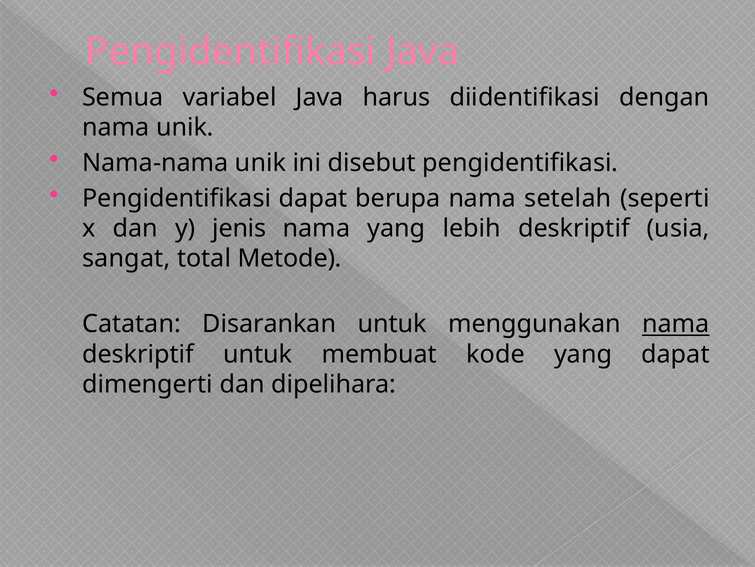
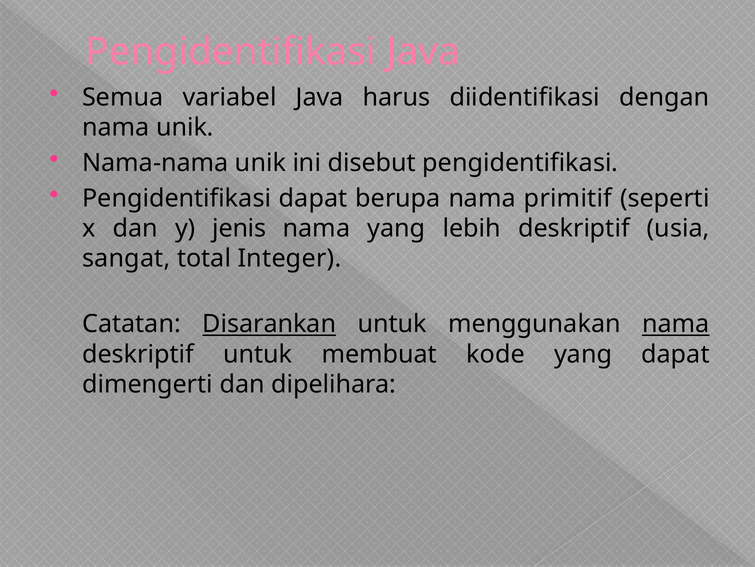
setelah: setelah -> primitif
Metode: Metode -> Integer
Disarankan underline: none -> present
